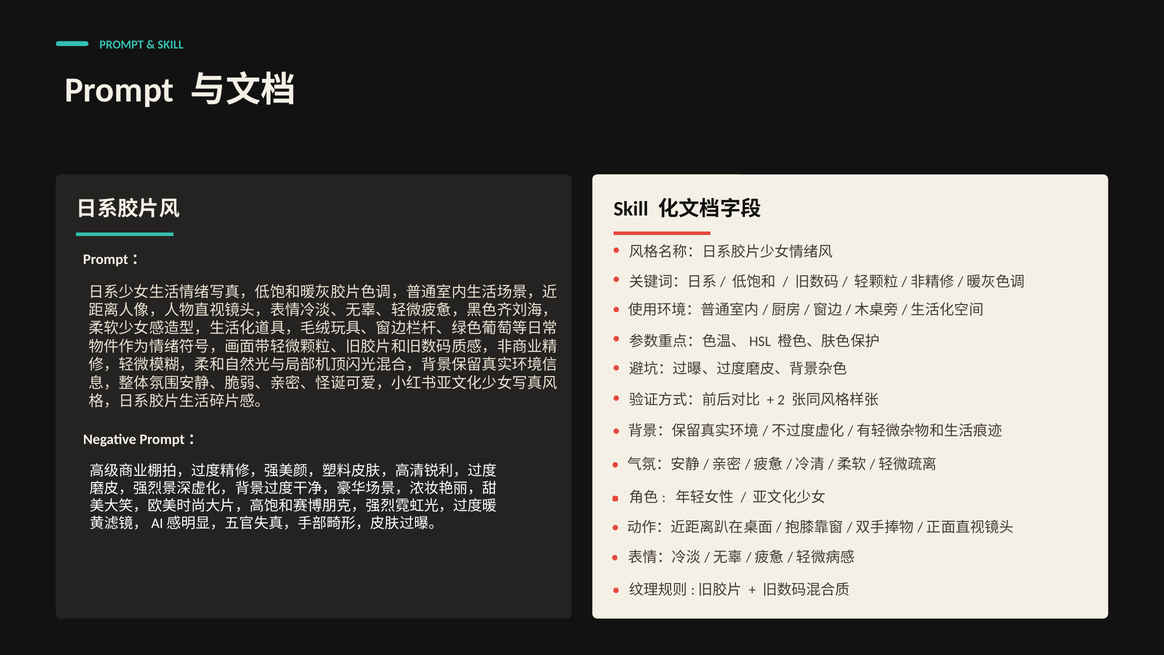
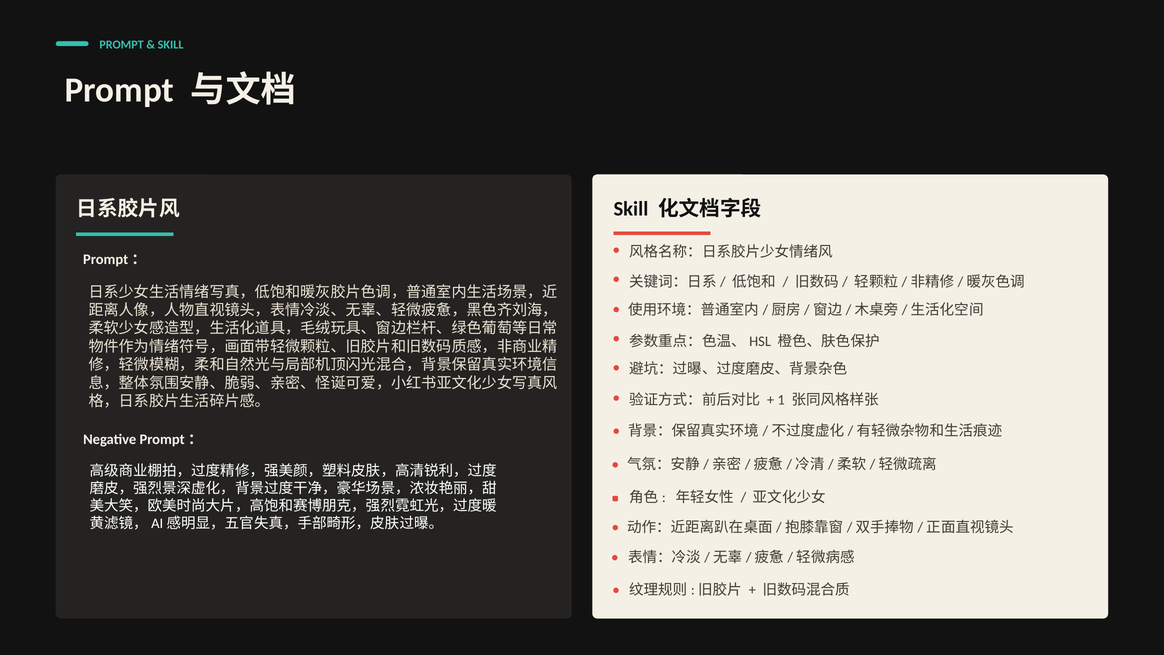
2: 2 -> 1
